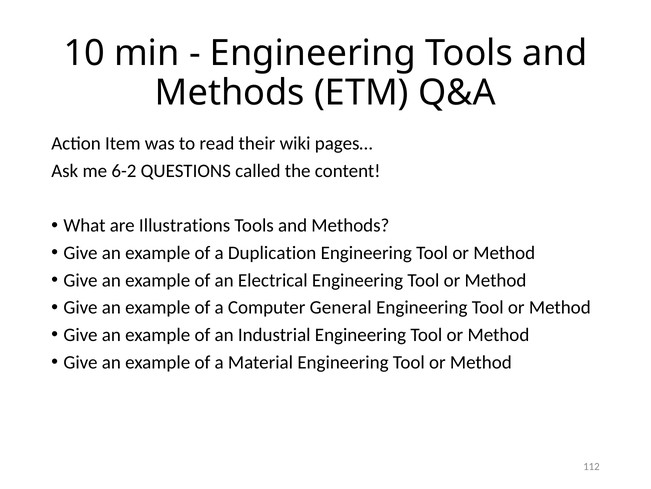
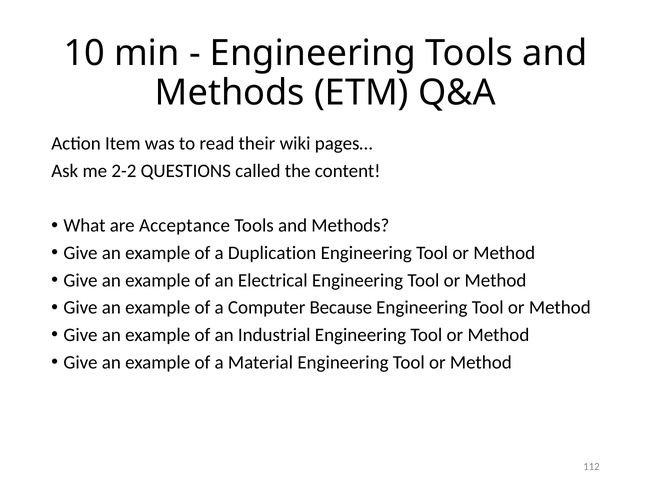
6-2: 6-2 -> 2-2
Illustrations: Illustrations -> Acceptance
General: General -> Because
